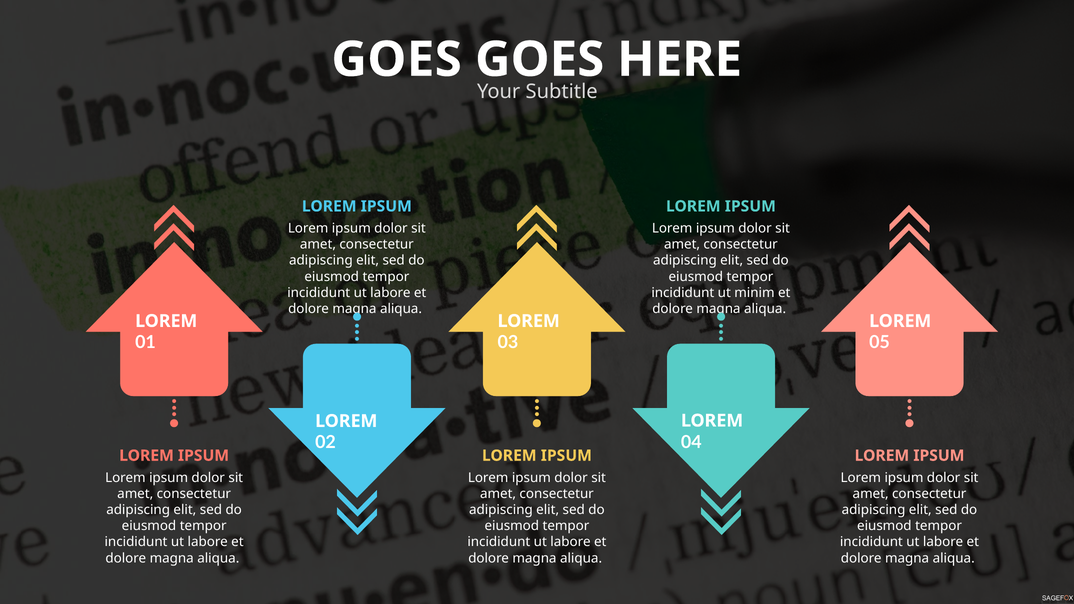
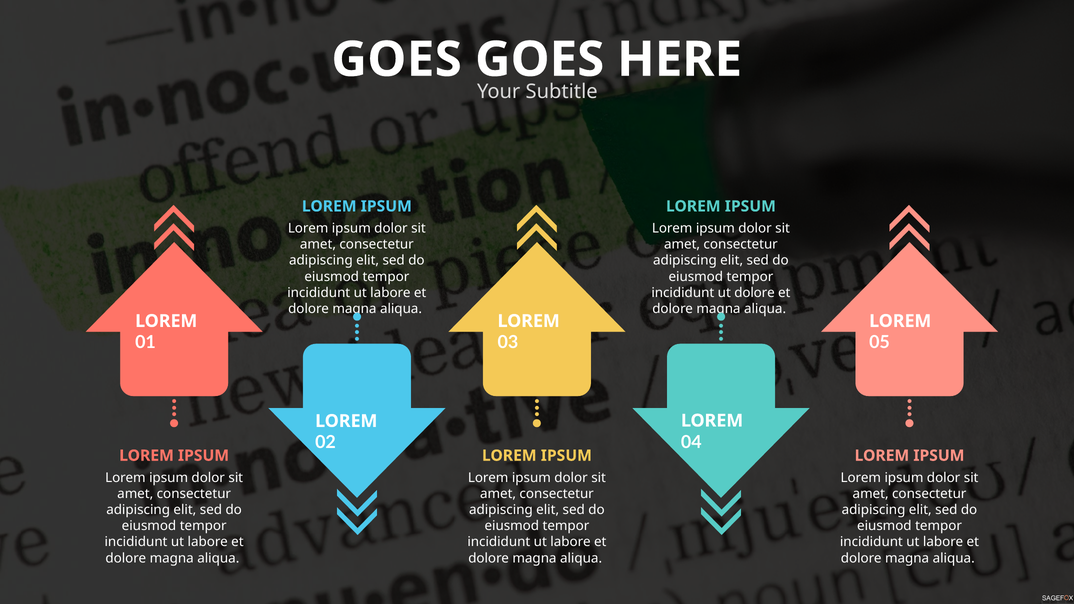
ut minim: minim -> dolore
